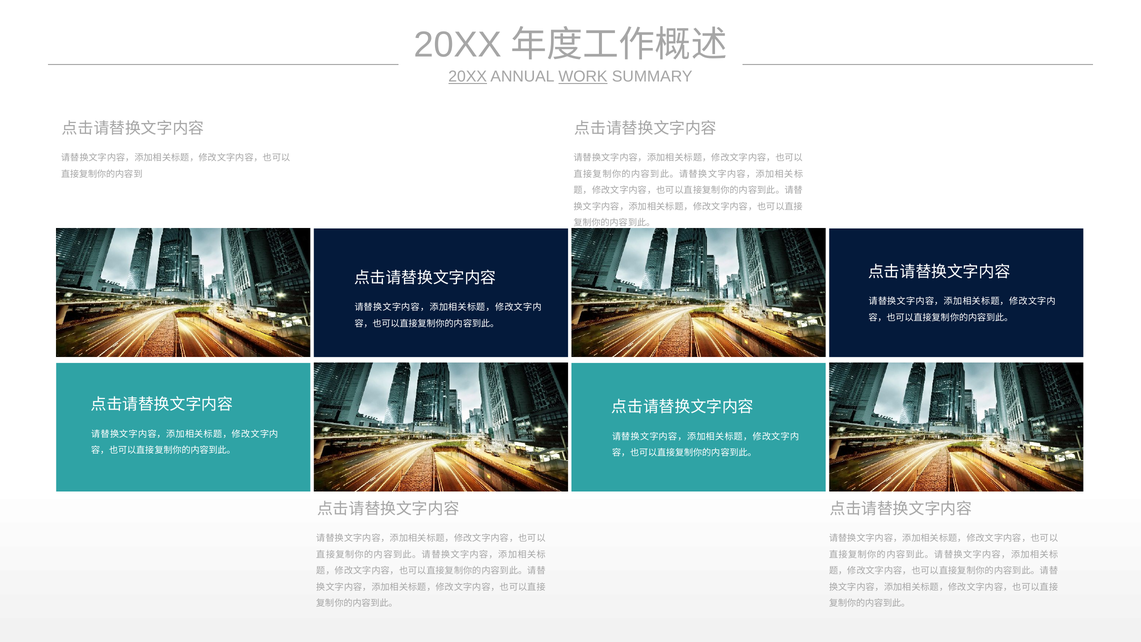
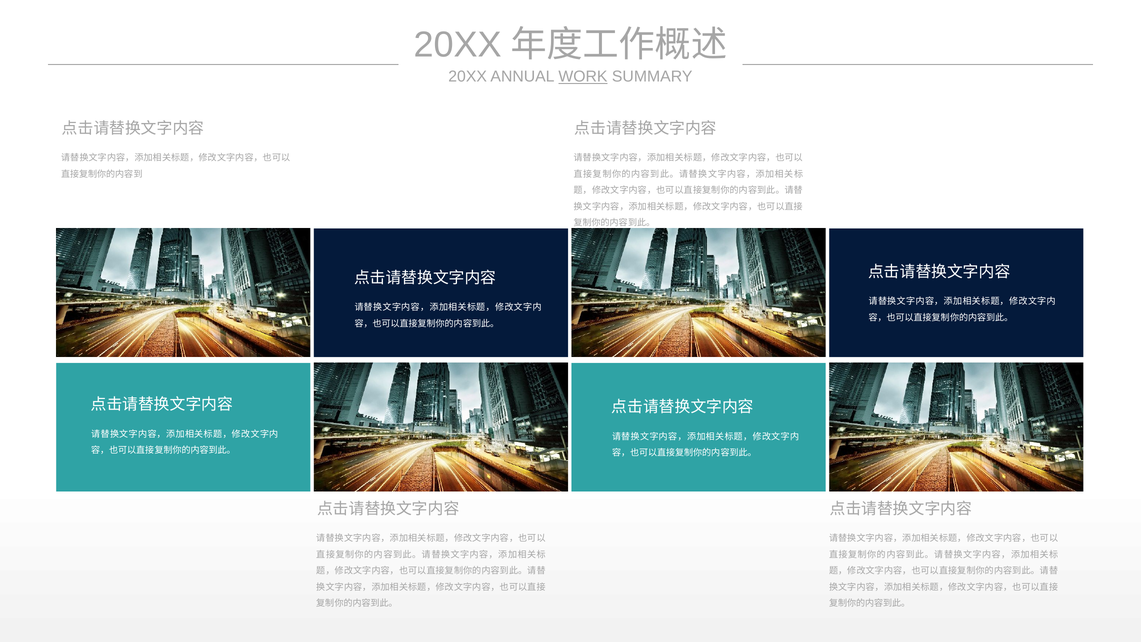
20XX at (468, 77) underline: present -> none
